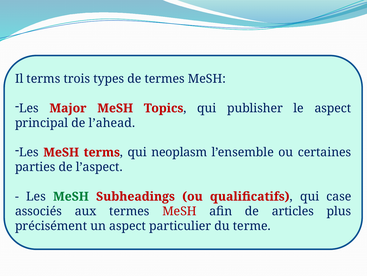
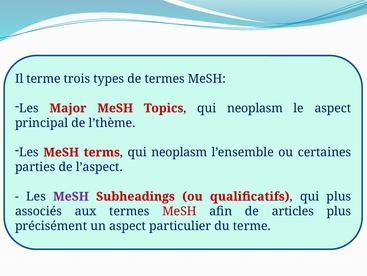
Il terms: terms -> terme
Topics qui publisher: publisher -> neoplasm
l’ahead: l’ahead -> l’thème
MeSH at (71, 196) colour: green -> purple
qui case: case -> plus
